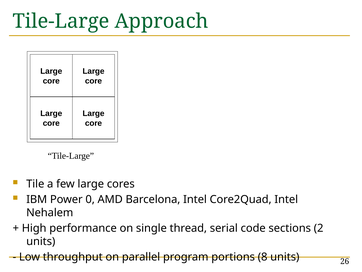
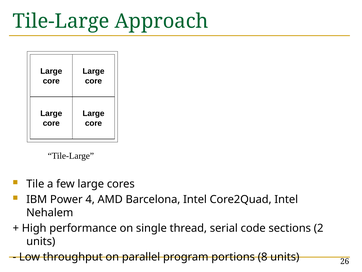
0: 0 -> 4
